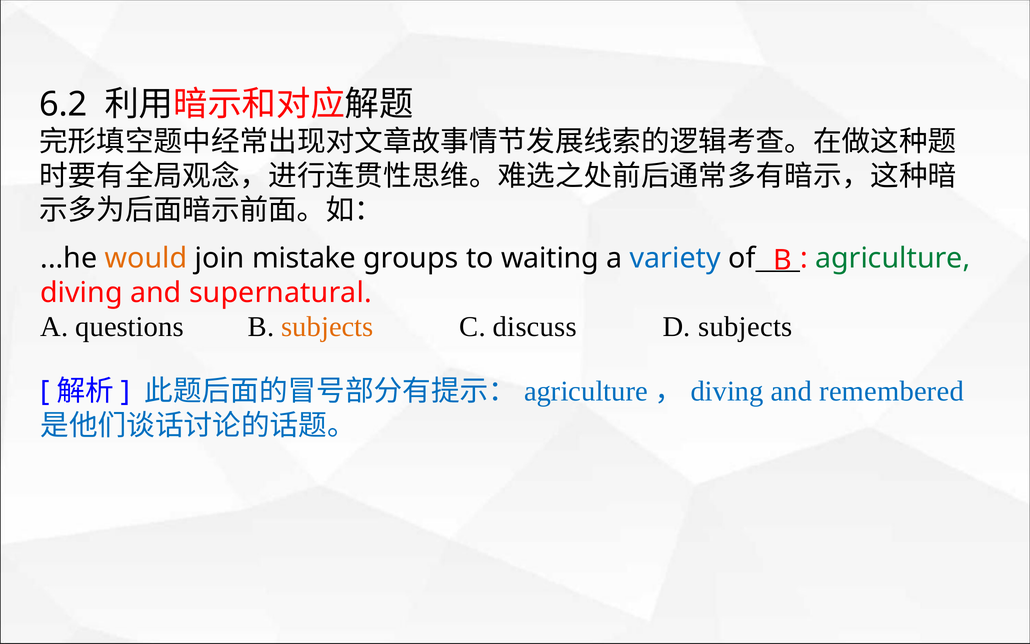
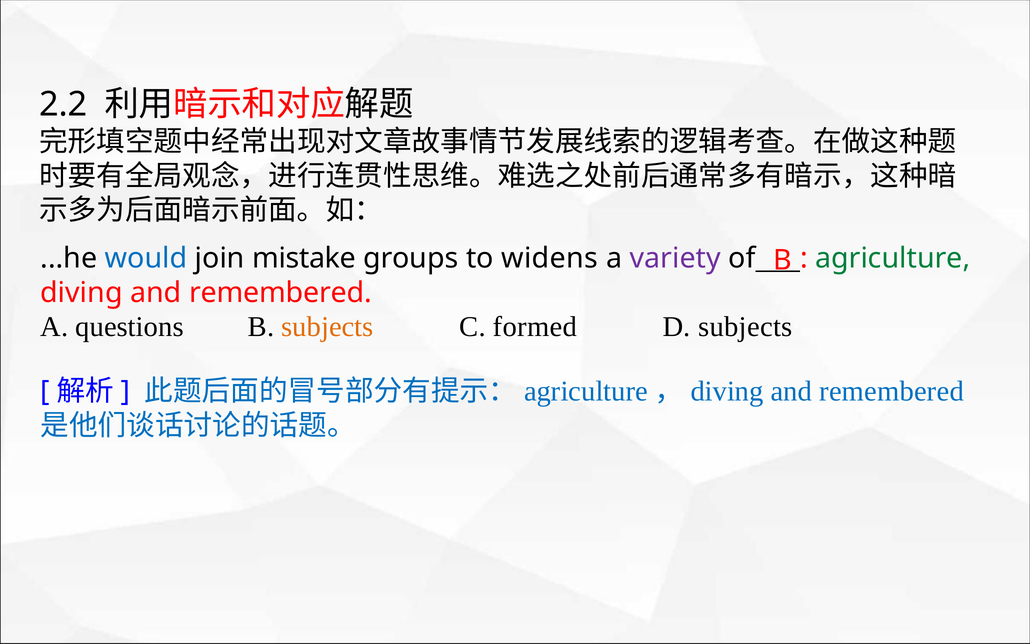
6.2: 6.2 -> 2.2
would colour: orange -> blue
waiting: waiting -> widens
variety colour: blue -> purple
diving and supernatural: supernatural -> remembered
discuss: discuss -> formed
